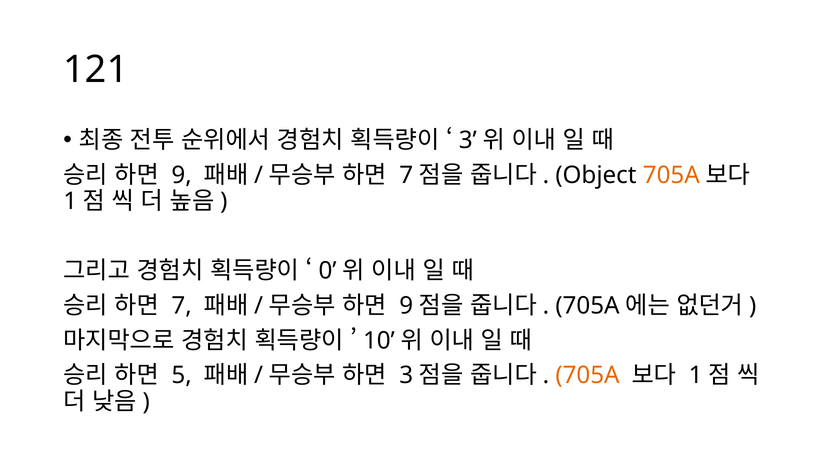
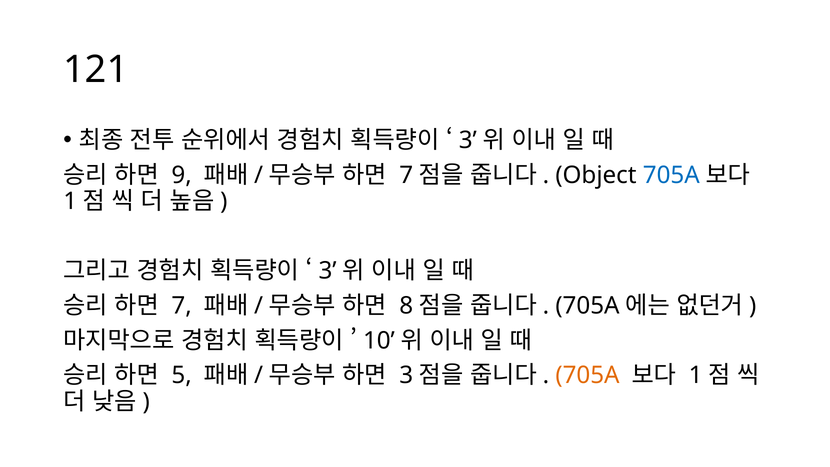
705A at (671, 175) colour: orange -> blue
0 at (328, 271): 0 -> 3
9 at (406, 306): 9 -> 8
